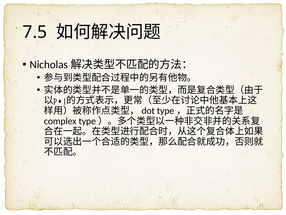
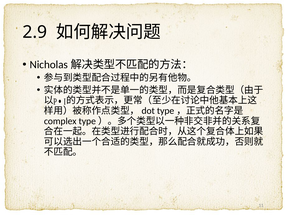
7.5: 7.5 -> 2.9
